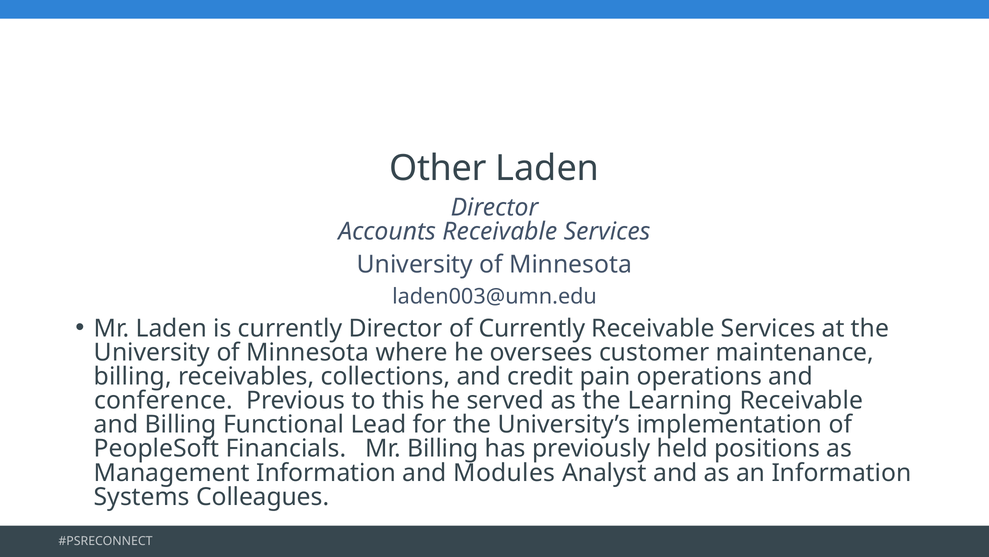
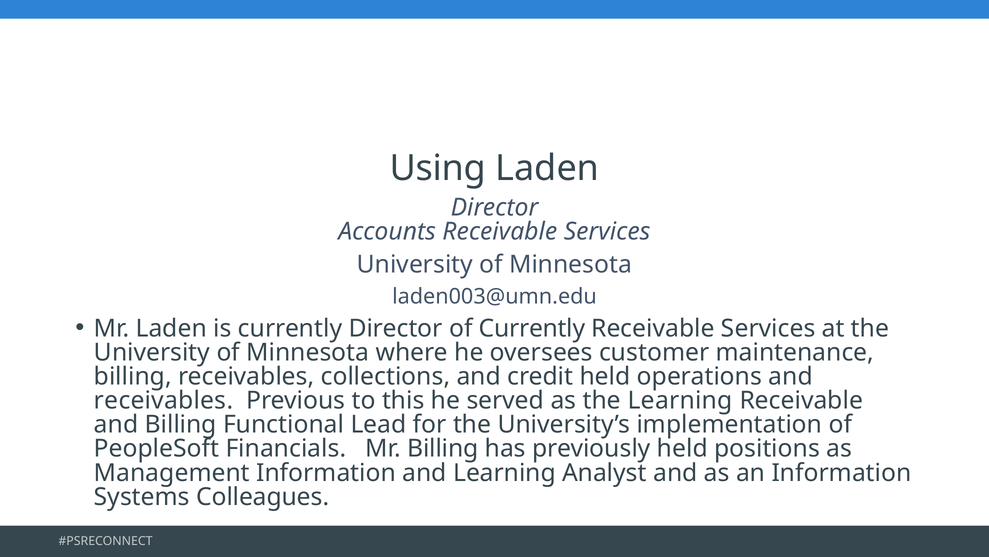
Other: Other -> Using
credit pain: pain -> held
conference at (164, 400): conference -> receivables
and Modules: Modules -> Learning
